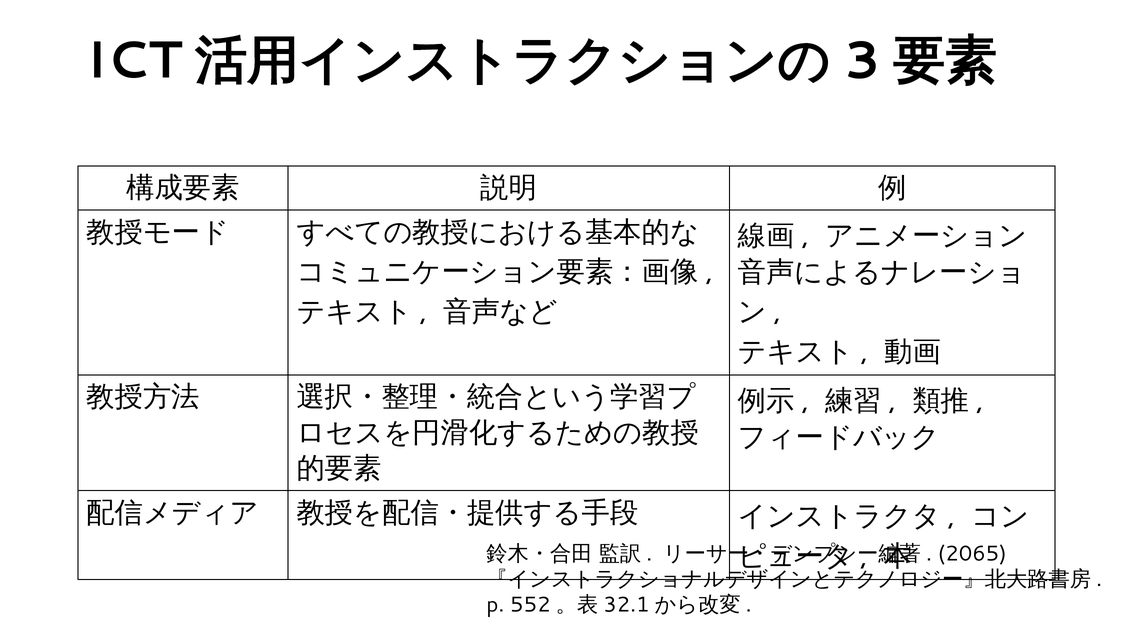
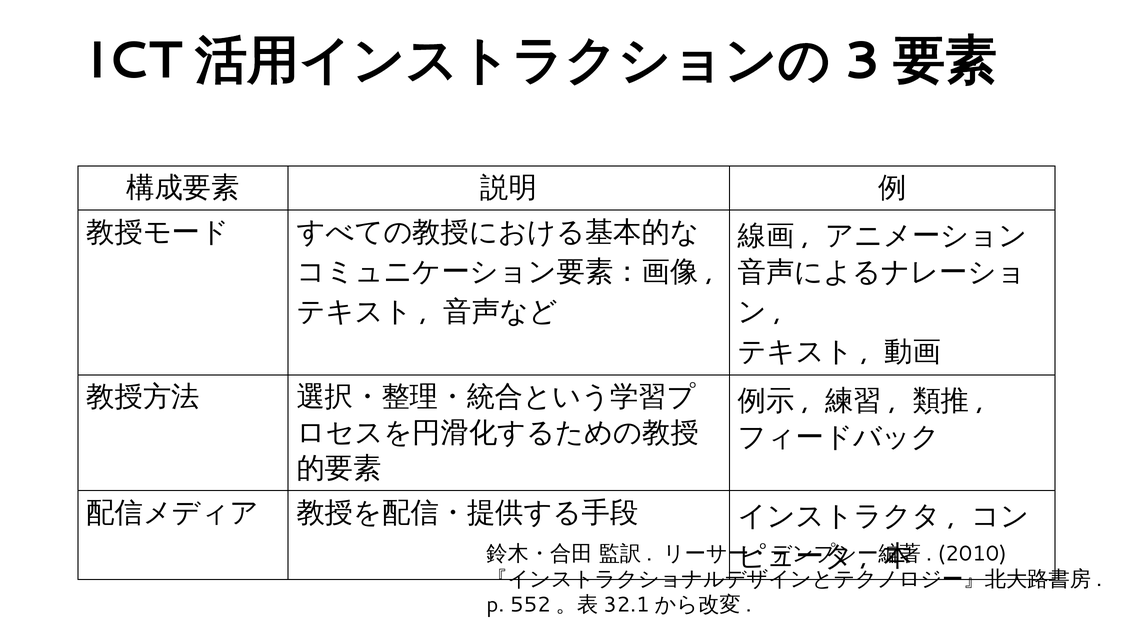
2065: 2065 -> 2010
